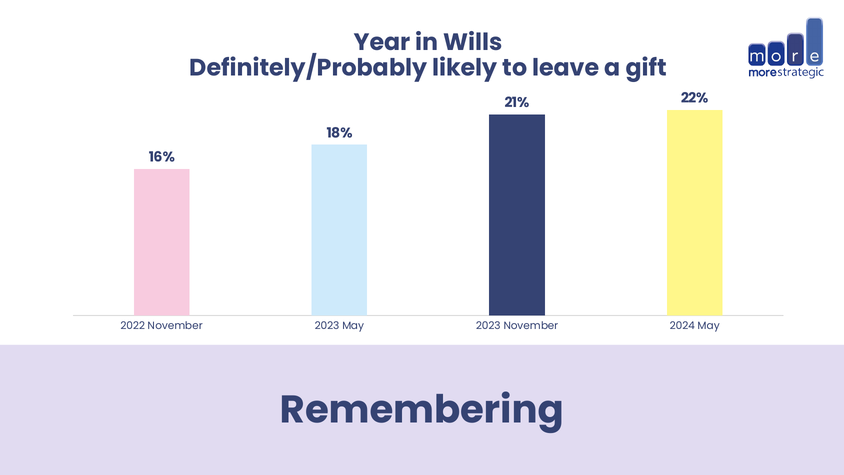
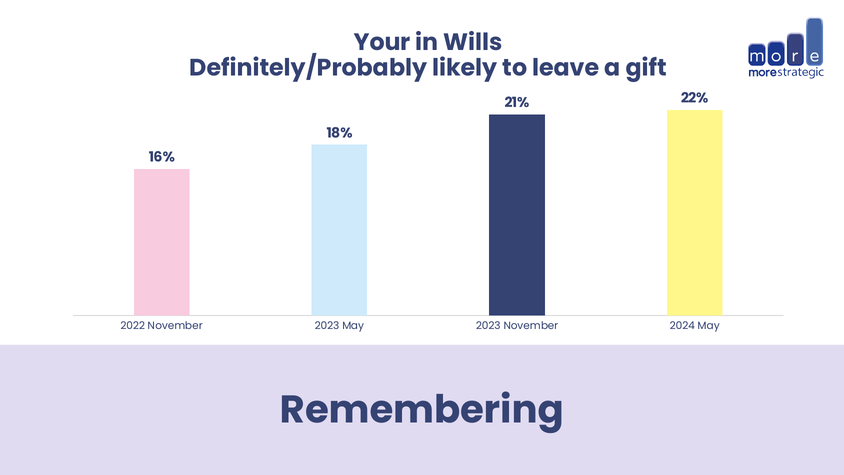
Year: Year -> Your
